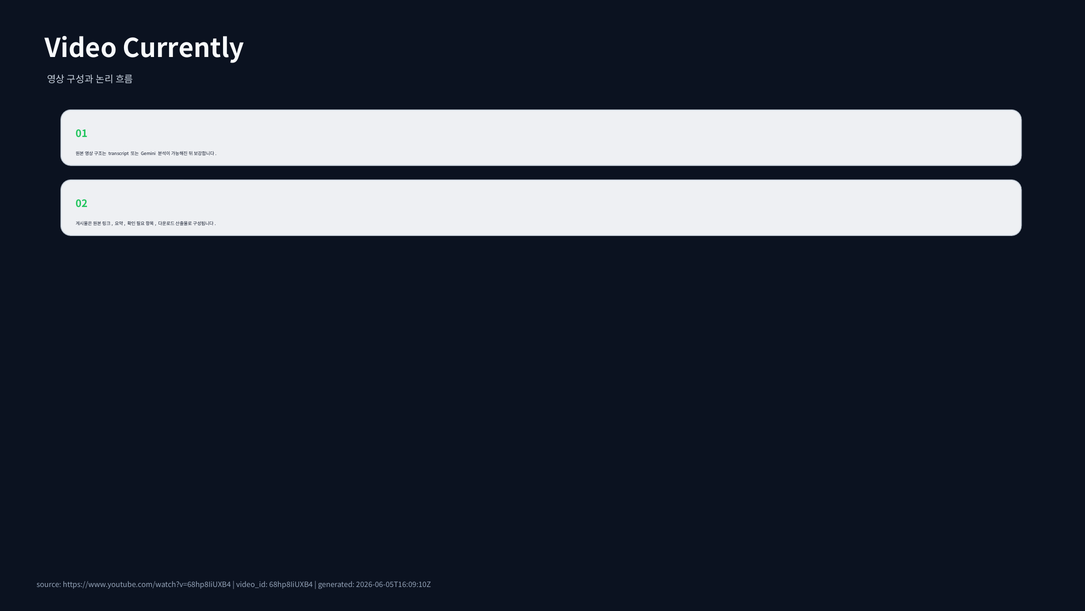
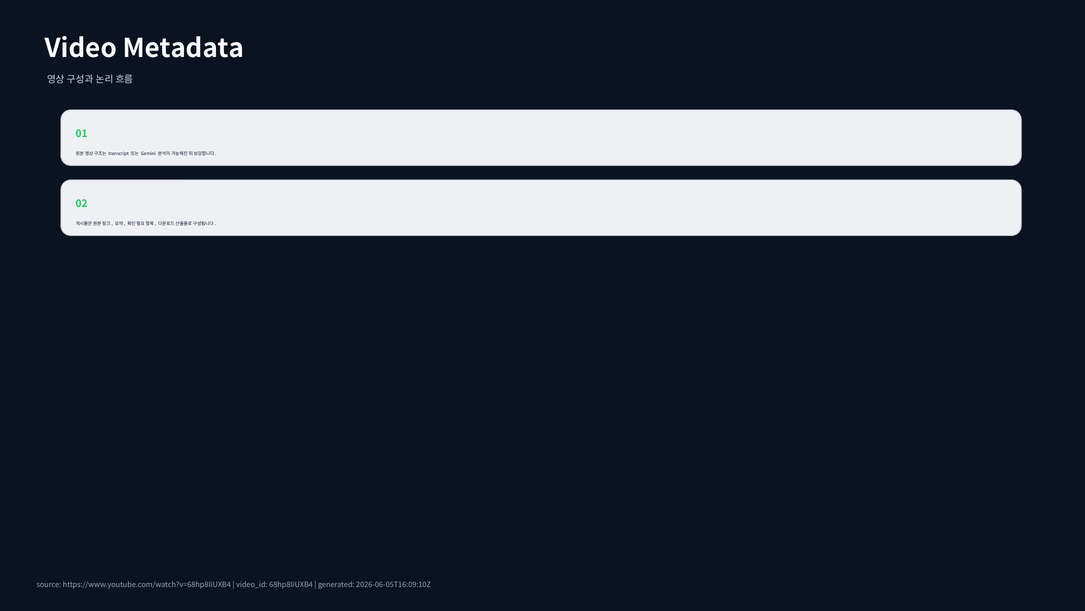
Currently: Currently -> Metadata
